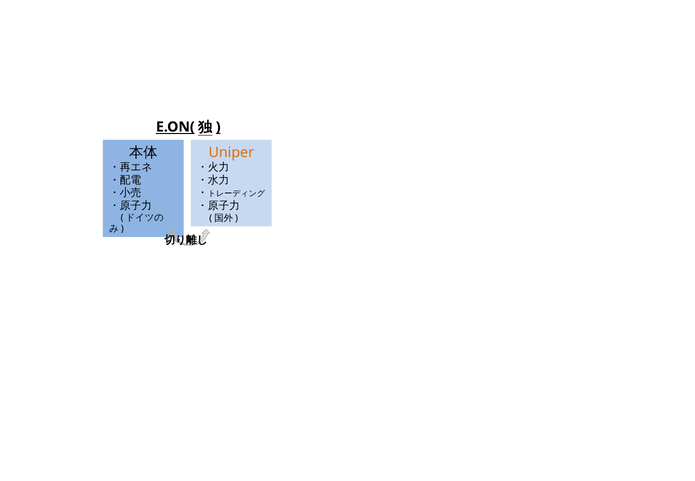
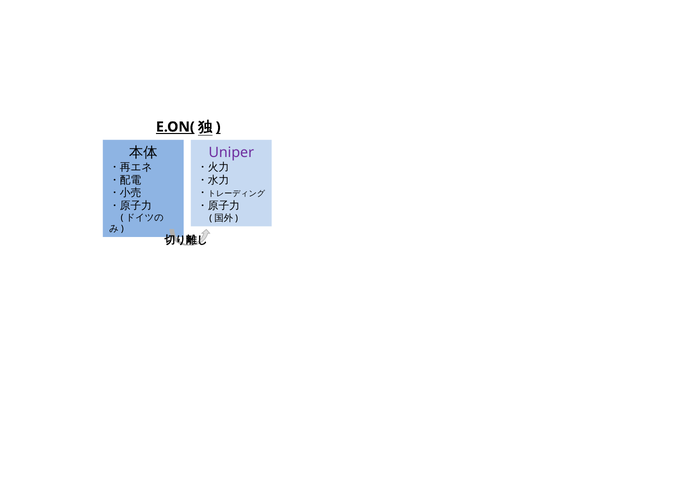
Uniper colour: orange -> purple
